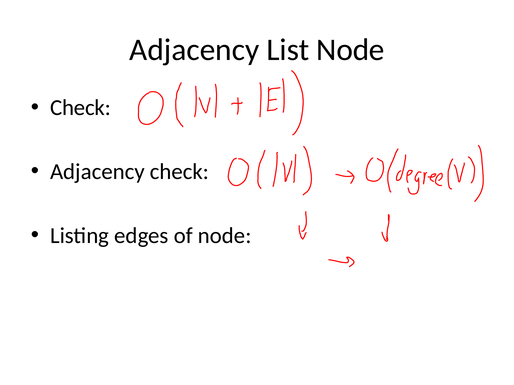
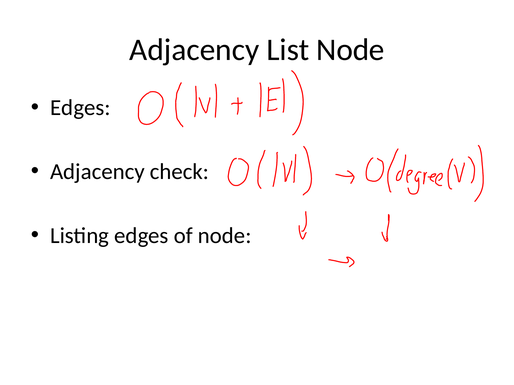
Check at (80, 108): Check -> Edges
